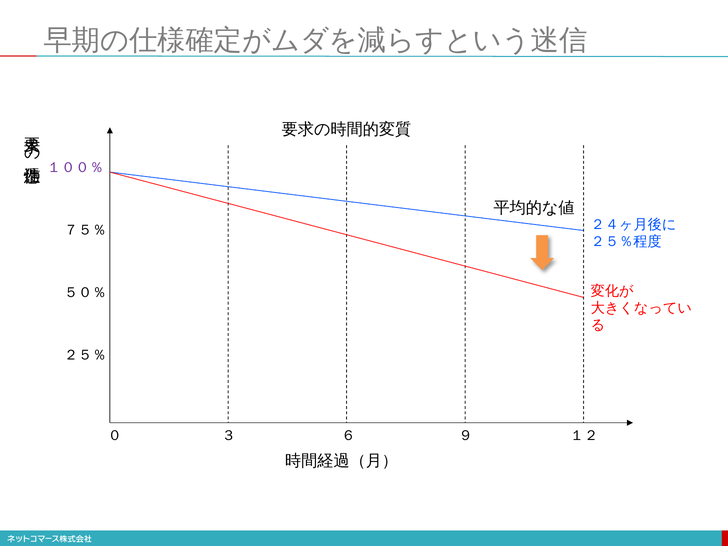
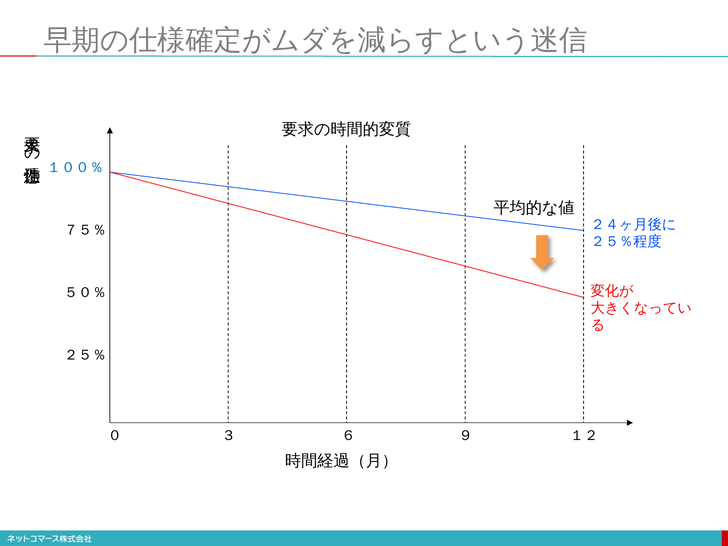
１００％ colour: purple -> blue
